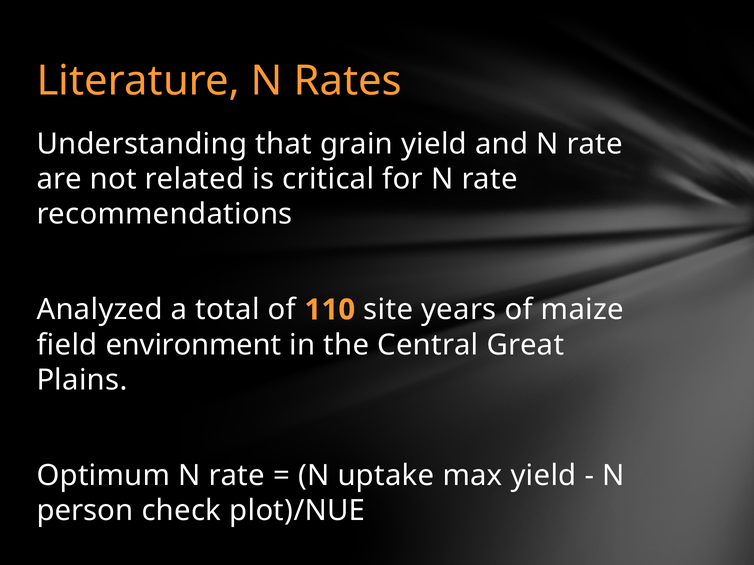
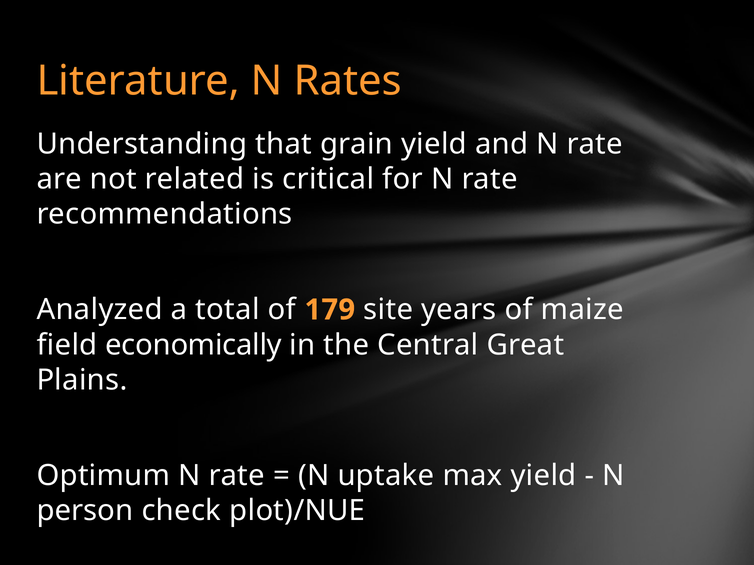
110: 110 -> 179
environment: environment -> economically
